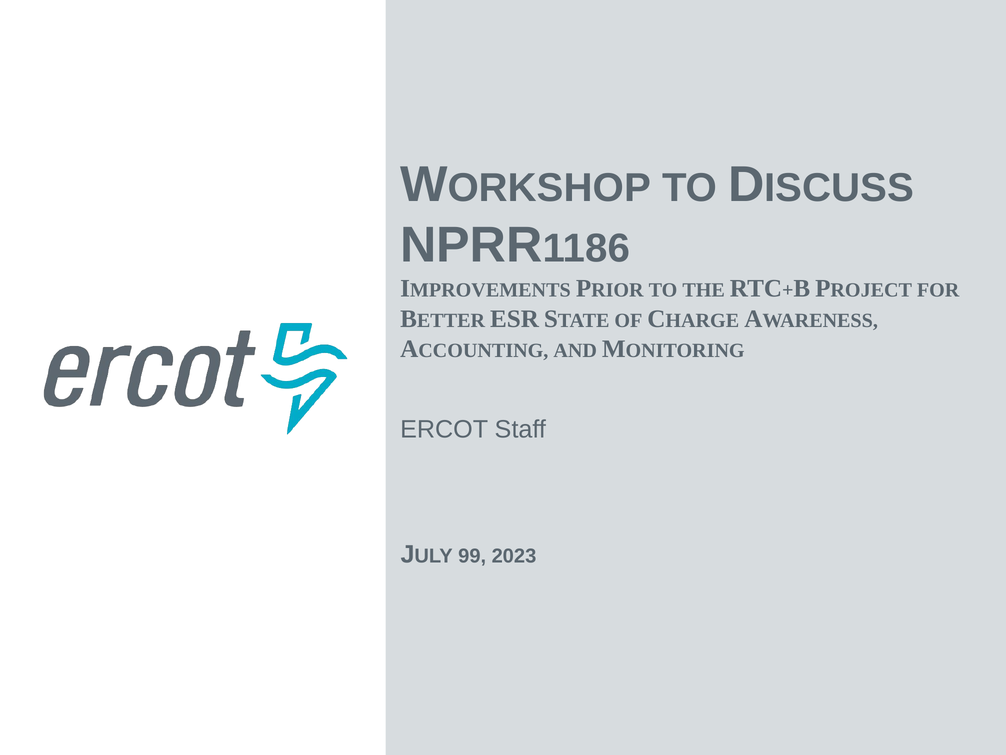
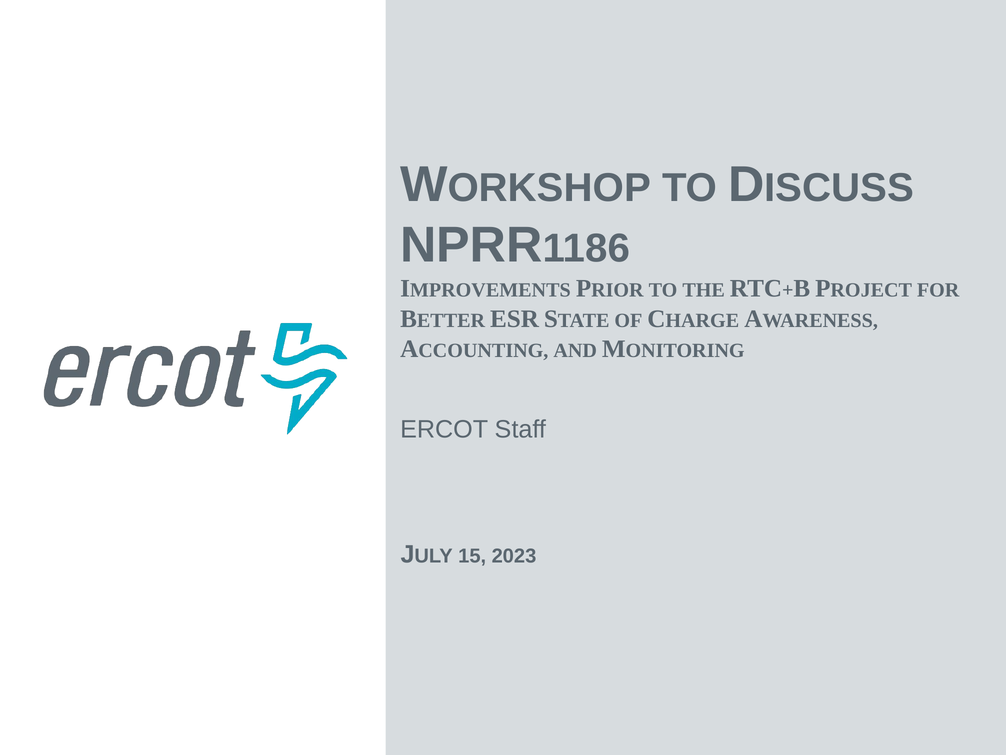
99: 99 -> 15
